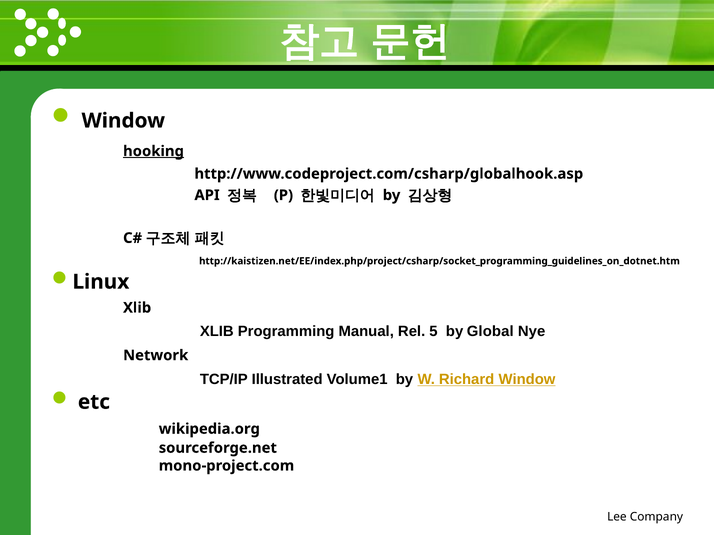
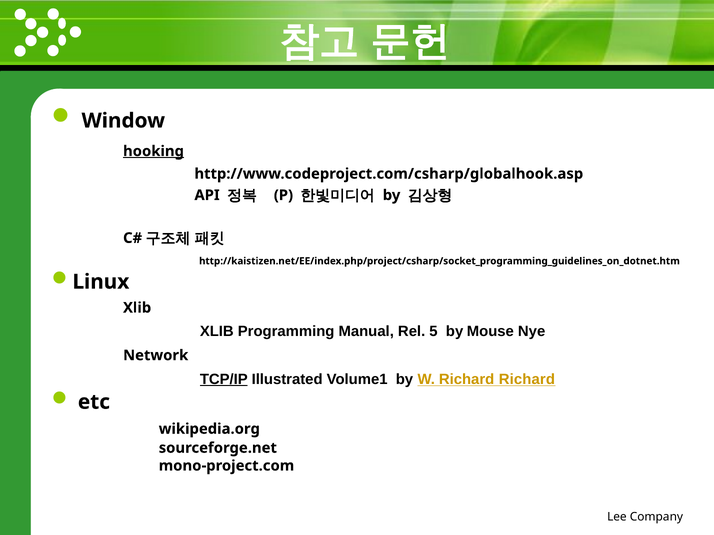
Global: Global -> Mouse
TCP/IP underline: none -> present
Richard Window: Window -> Richard
